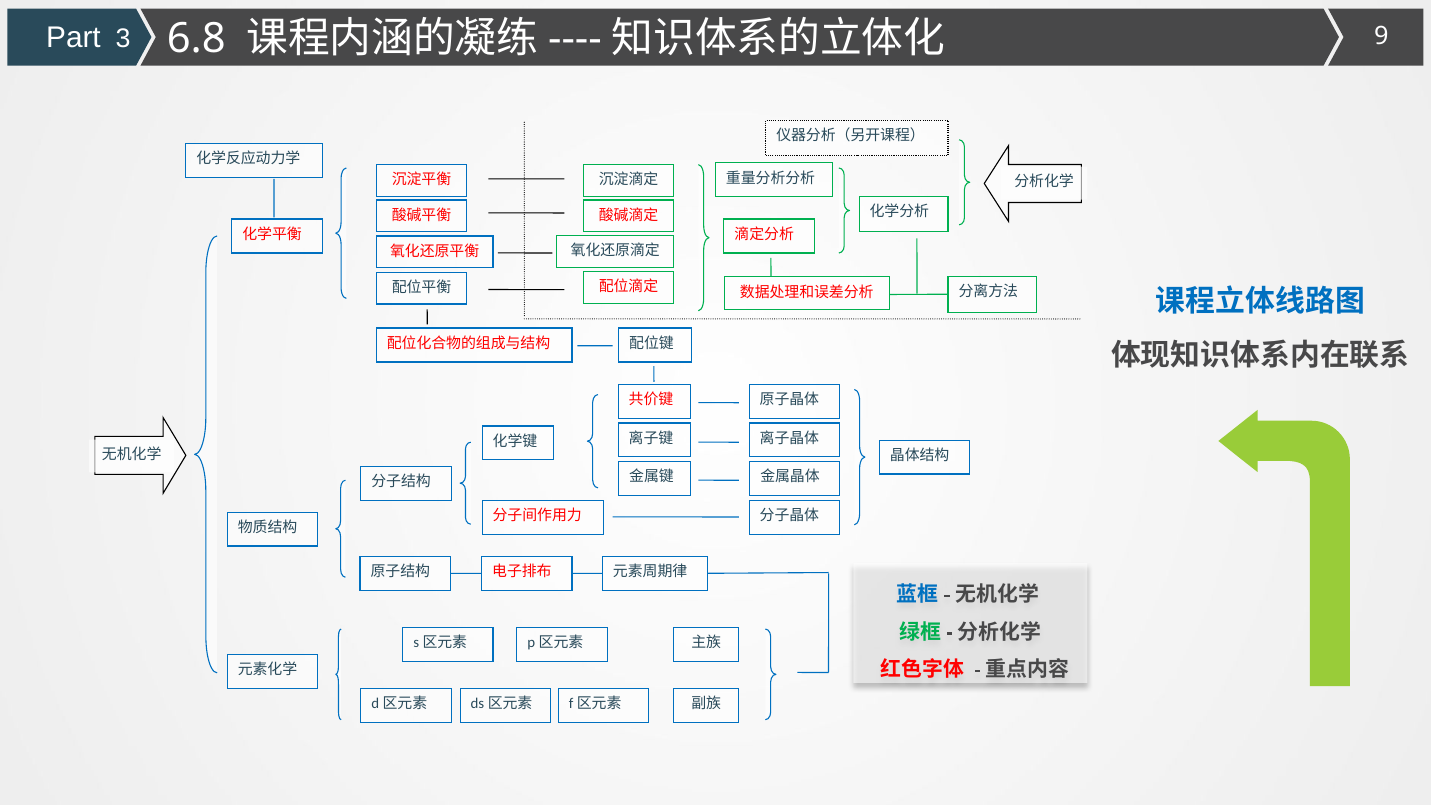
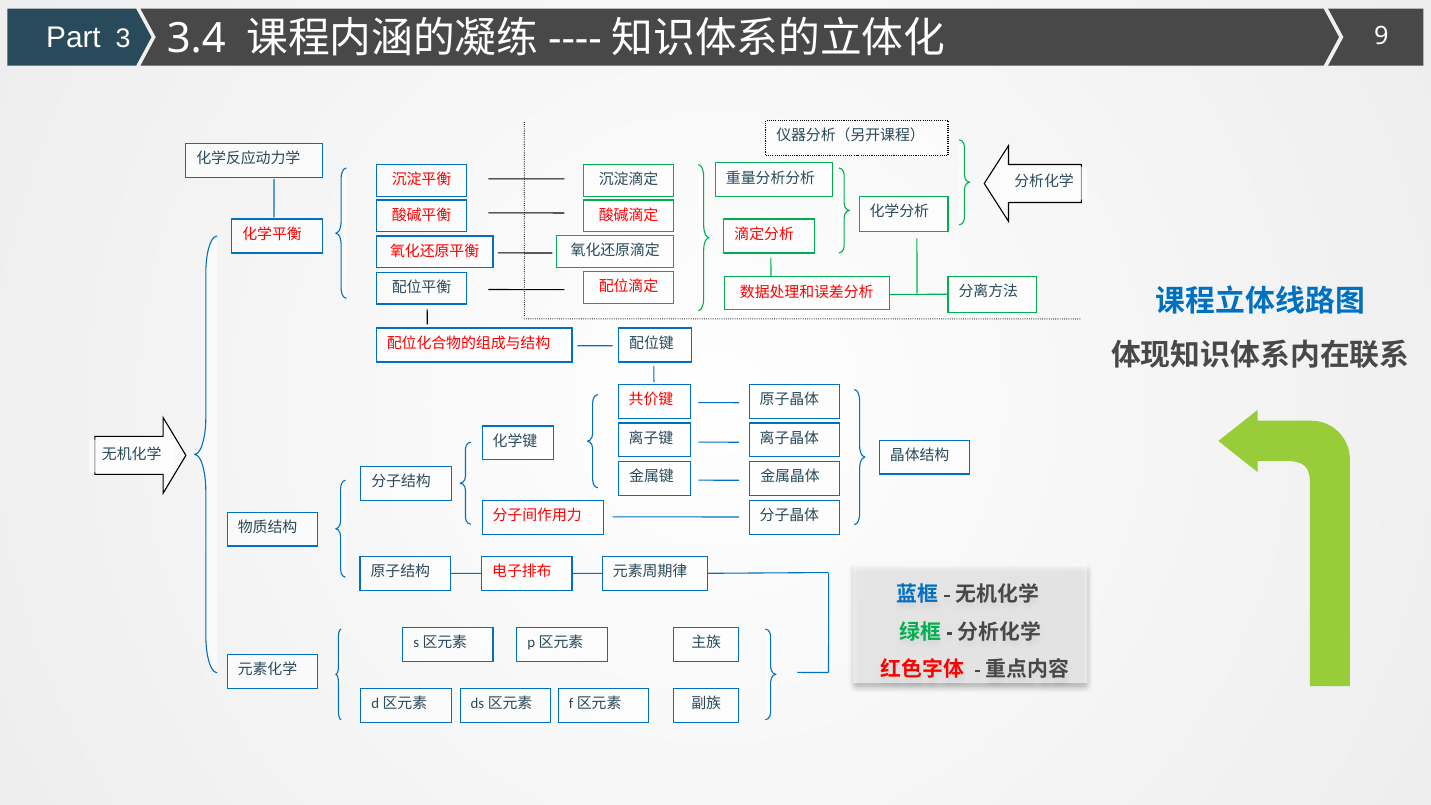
6.8: 6.8 -> 3.4
